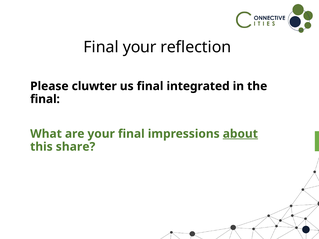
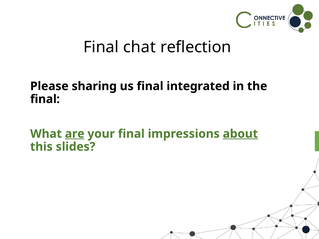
Final your: your -> chat
cluwter: cluwter -> sharing
are underline: none -> present
share: share -> slides
